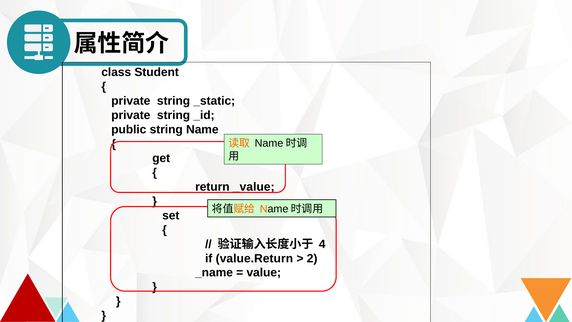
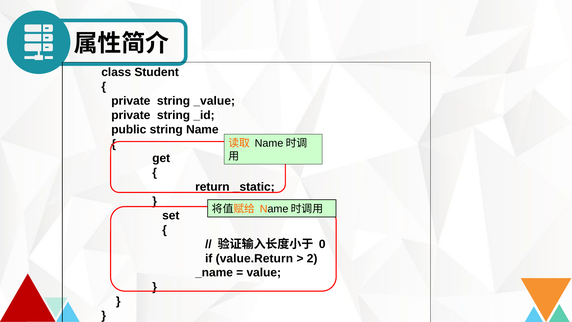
_static: _static -> _value
_value: _value -> _static
4: 4 -> 0
